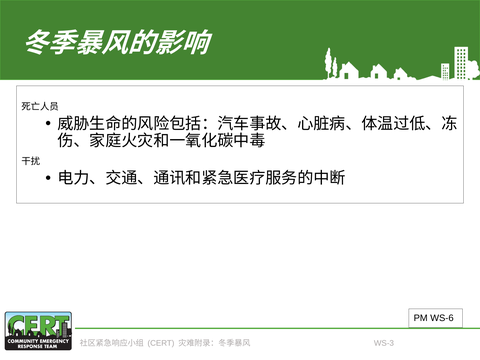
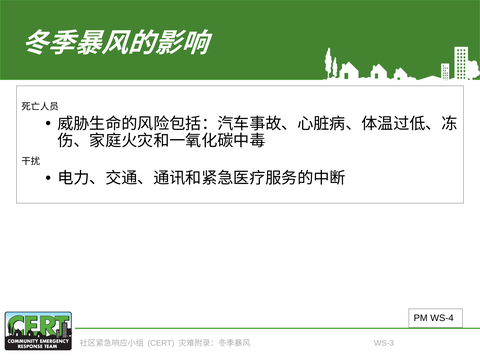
WS-6: WS-6 -> WS-4
